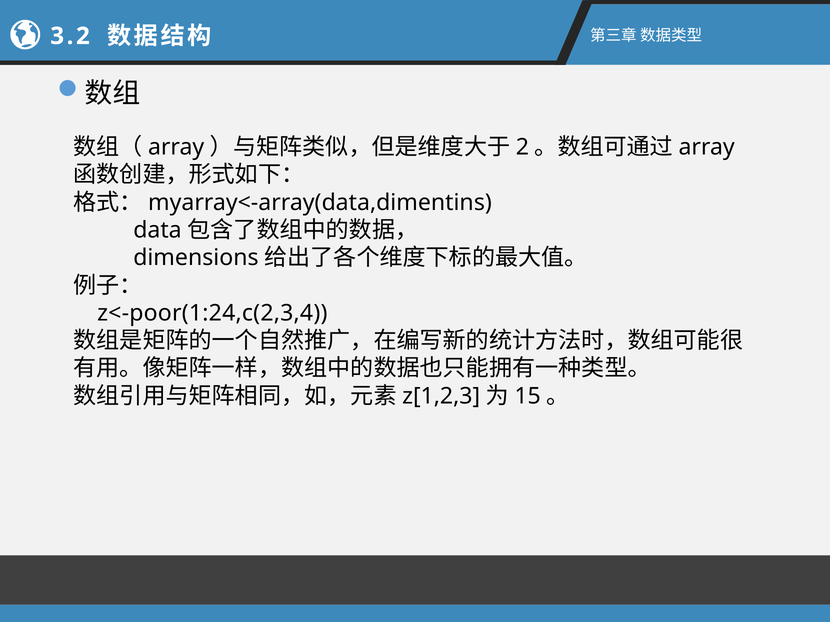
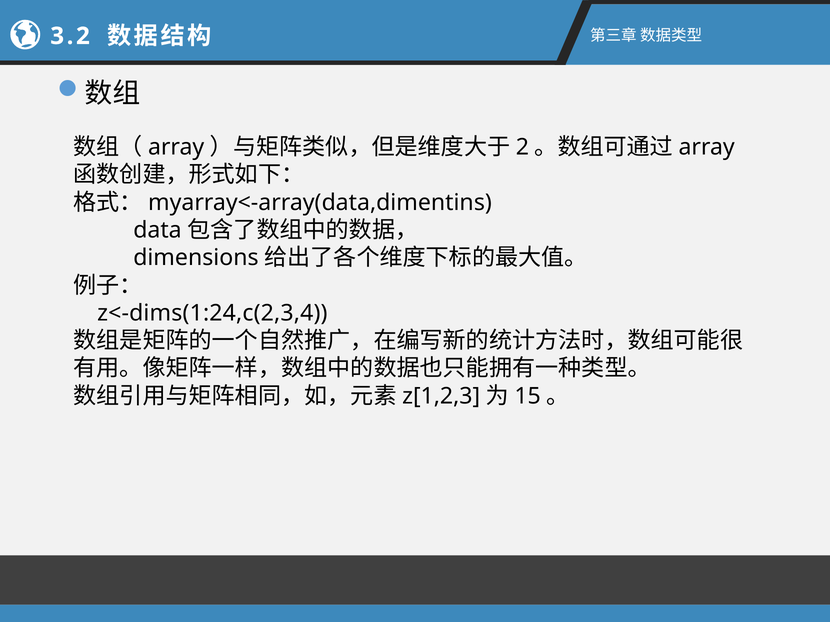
z<-poor(1:24,c(2,3,4: z<-poor(1:24,c(2,3,4 -> z<-dims(1:24,c(2,3,4
